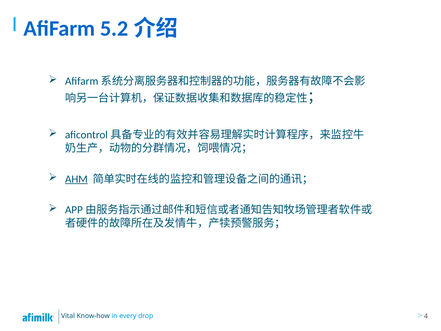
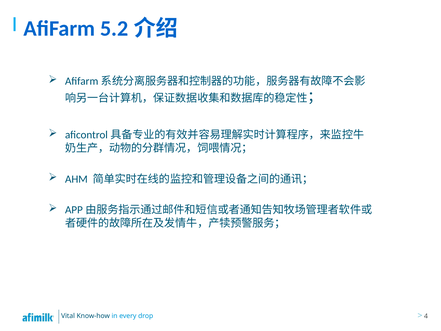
AHM underline: present -> none
